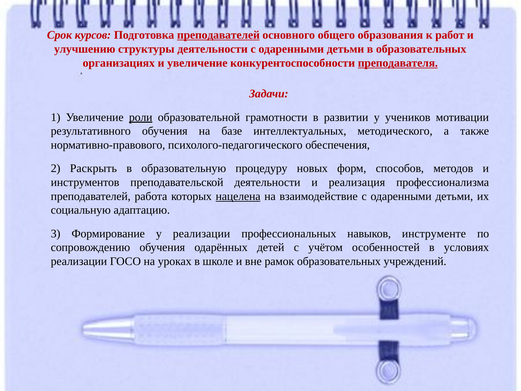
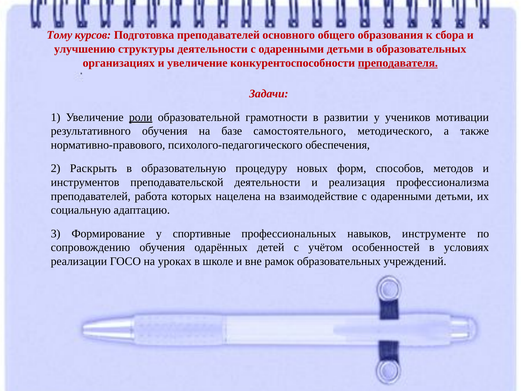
Срок: Срок -> Тому
преподавателей at (218, 35) underline: present -> none
работ: работ -> сбора
интеллектуальных: интеллектуальных -> самостоятельного
нацелена underline: present -> none
у реализации: реализации -> спортивные
